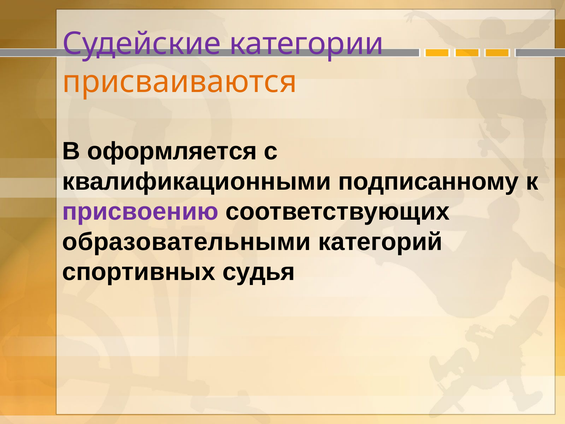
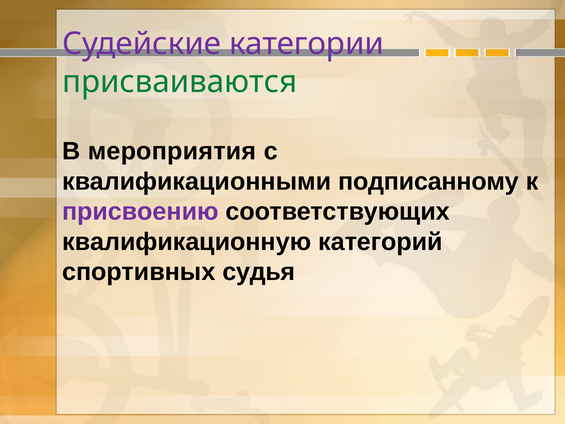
присваиваются colour: orange -> green
оформляется: оформляется -> мероприятия
образовательными: образовательными -> квалификационную
